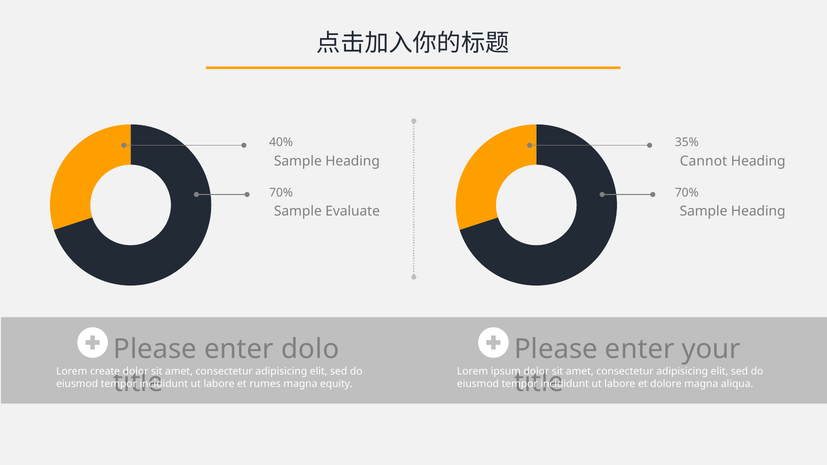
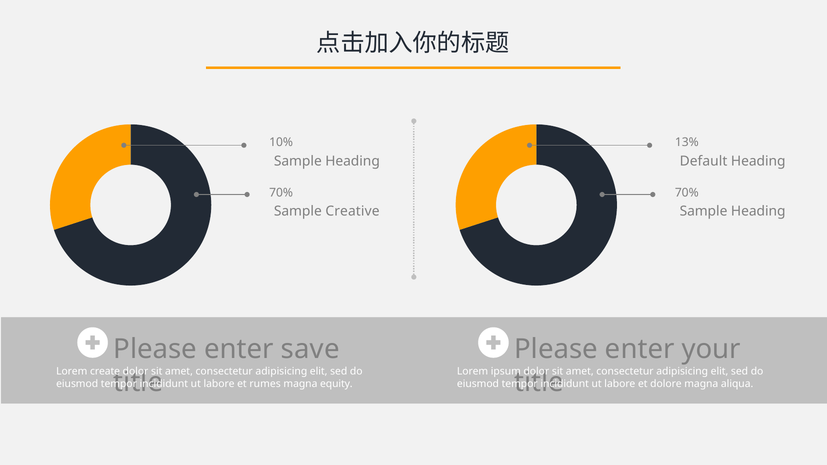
40%: 40% -> 10%
35%: 35% -> 13%
Cannot: Cannot -> Default
Evaluate: Evaluate -> Creative
dolo: dolo -> save
